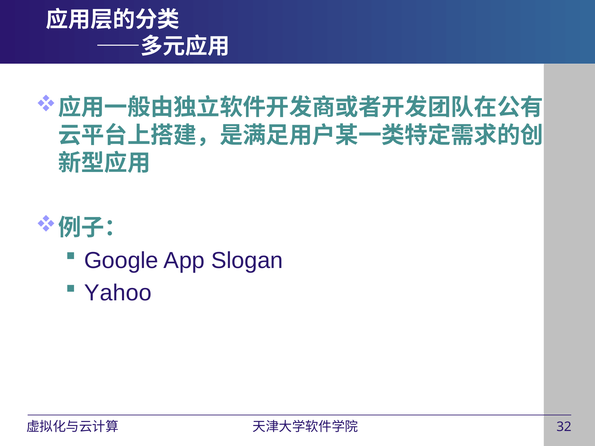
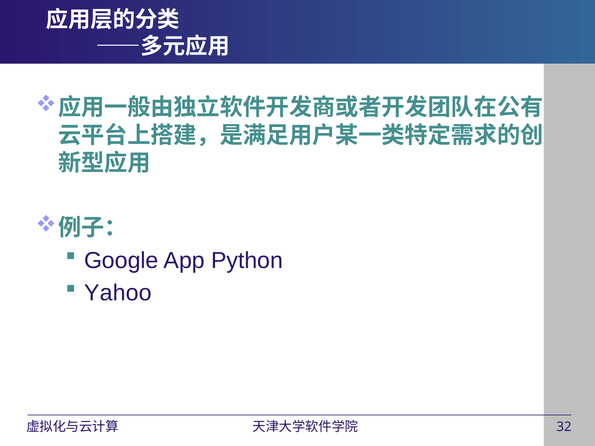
Slogan: Slogan -> Python
